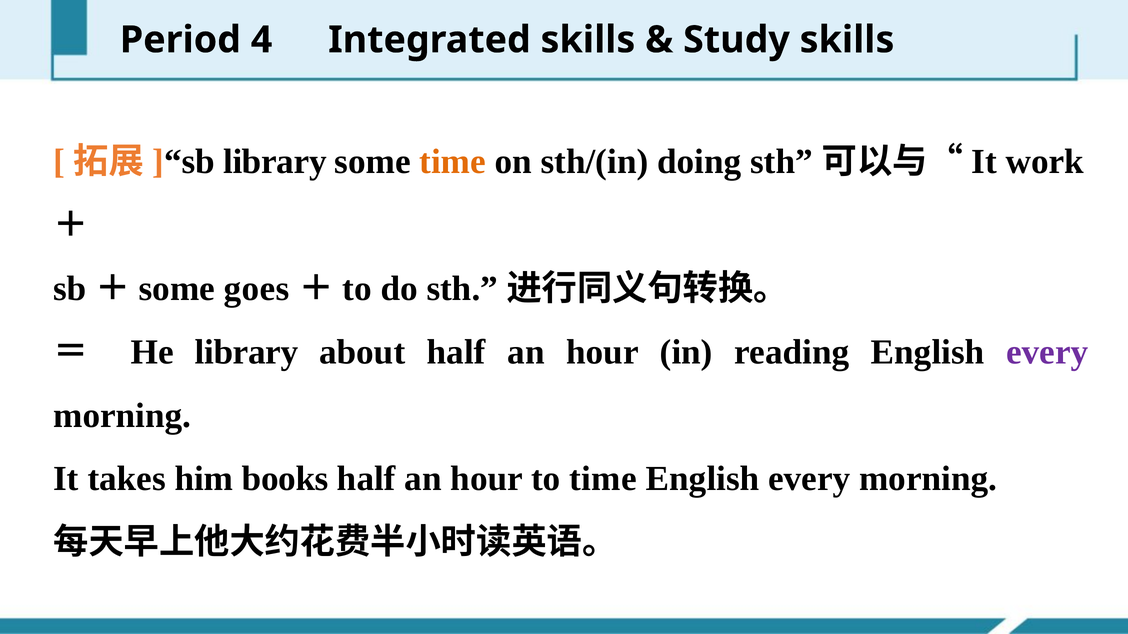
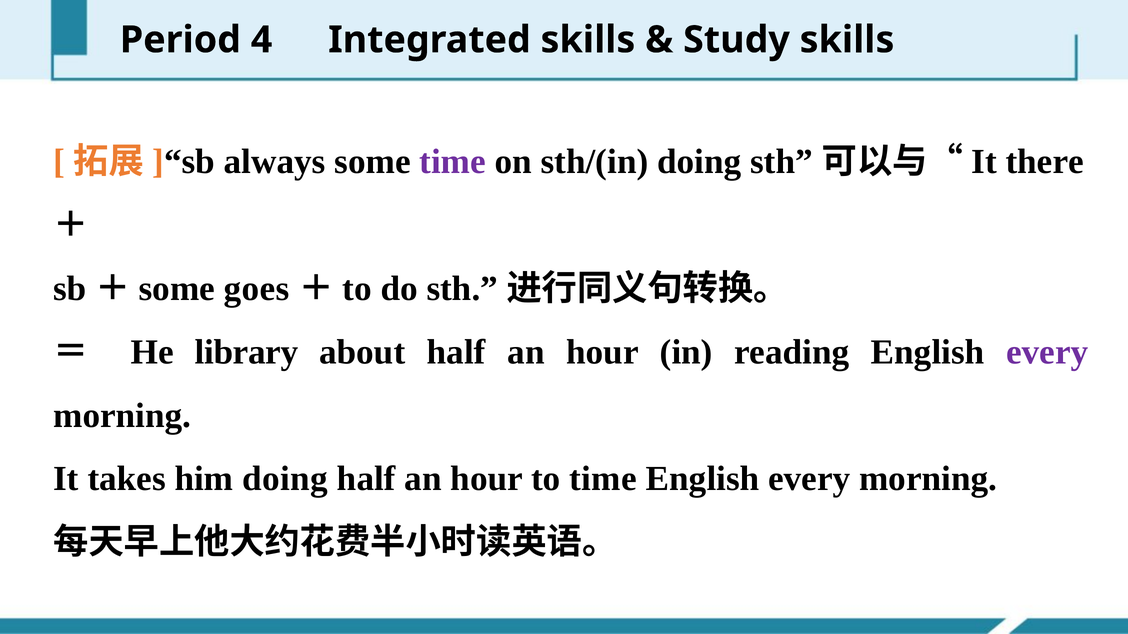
library at (275, 162): library -> always
time at (453, 162) colour: orange -> purple
work: work -> there
him books: books -> doing
